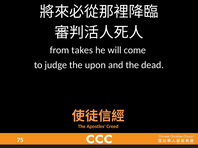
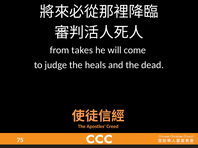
upon: upon -> heals
